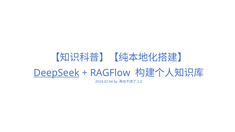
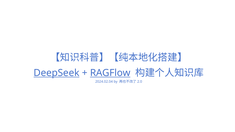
RAGFlow underline: none -> present
